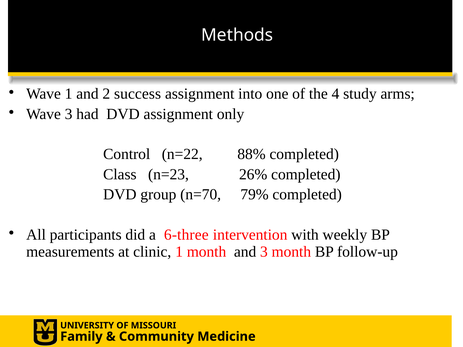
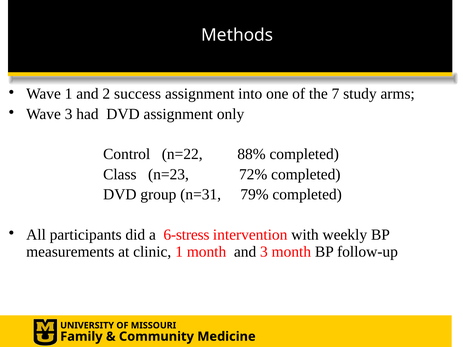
4: 4 -> 7
26%: 26% -> 72%
n=70: n=70 -> n=31
6-three: 6-three -> 6-stress
